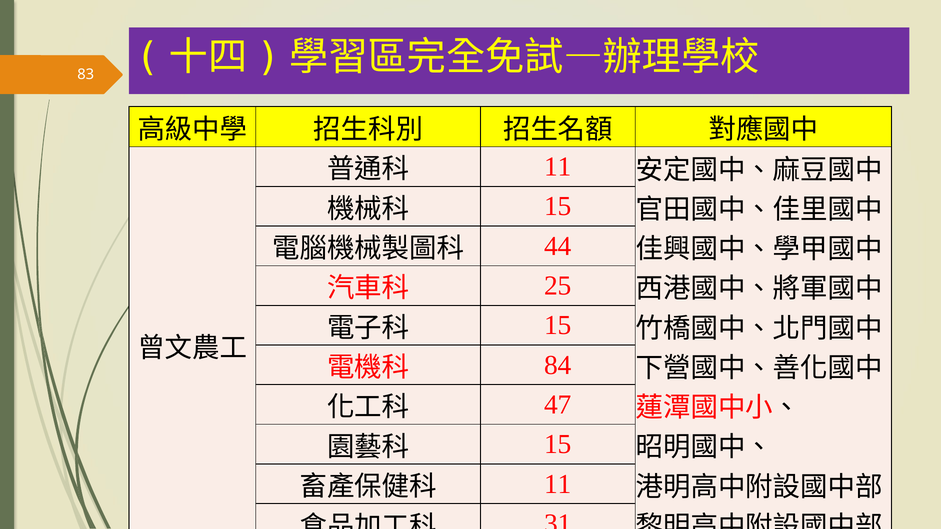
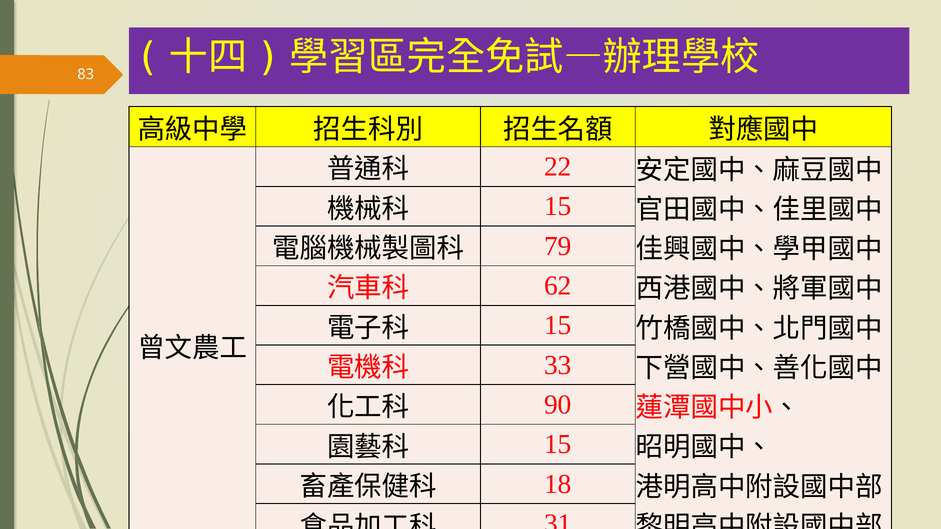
11 at (558, 167): 11 -> 22
44: 44 -> 79
25: 25 -> 62
84: 84 -> 33
47: 47 -> 90
11 at (558, 484): 11 -> 18
